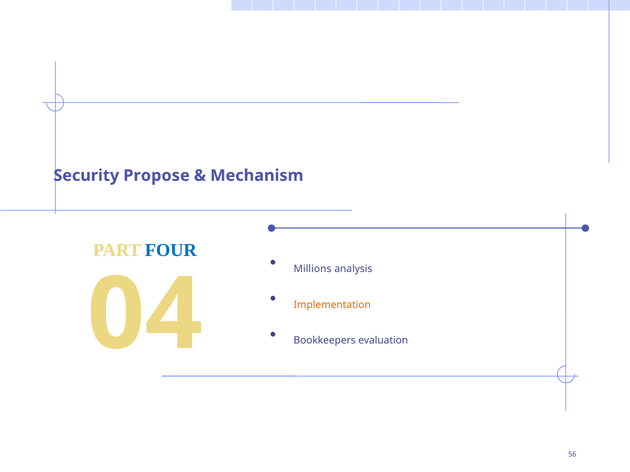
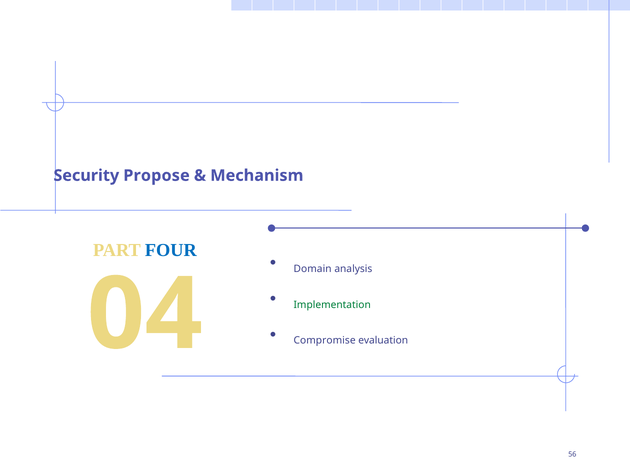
Millions: Millions -> Domain
Implementation colour: orange -> green
Bookkeepers: Bookkeepers -> Compromise
